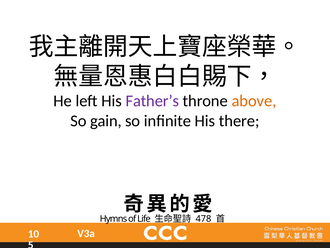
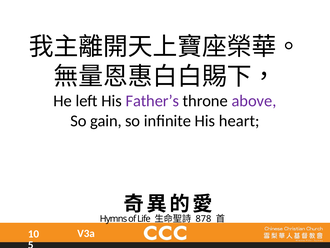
above colour: orange -> purple
there: there -> heart
478: 478 -> 878
